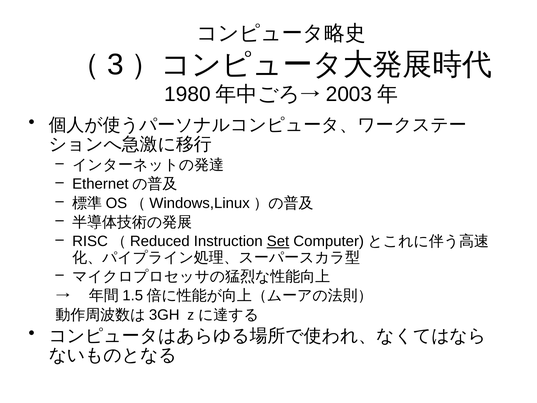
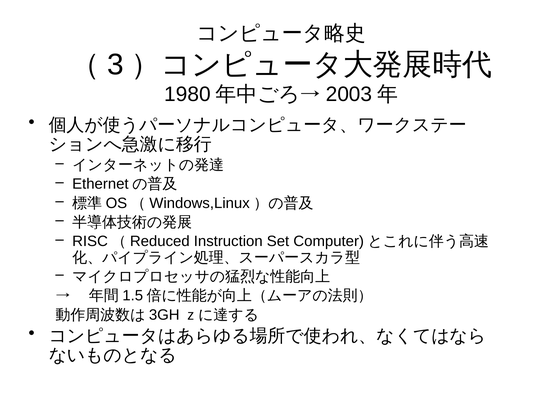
Set underline: present -> none
